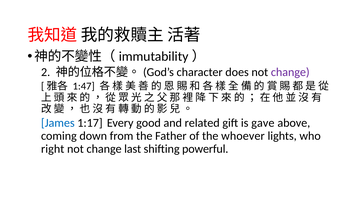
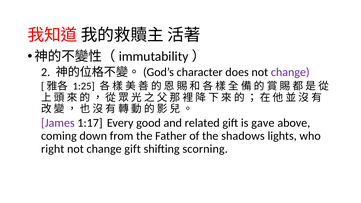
1:47: 1:47 -> 1:25
James colour: blue -> purple
whoever: whoever -> shadows
change last: last -> gift
powerful: powerful -> scorning
